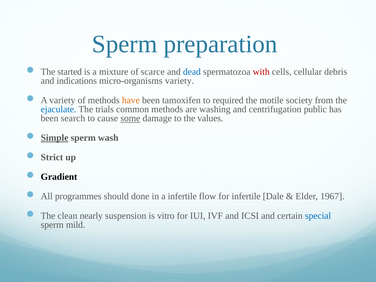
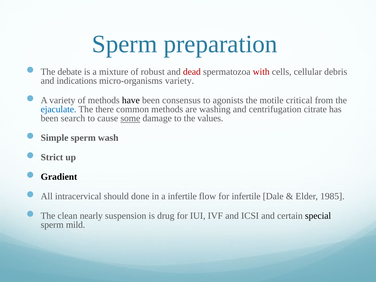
started: started -> debate
scarce: scarce -> robust
dead colour: blue -> red
have colour: orange -> black
tamoxifen: tamoxifen -> consensus
required: required -> agonists
society: society -> critical
trials: trials -> there
public: public -> citrate
Simple underline: present -> none
programmes: programmes -> intracervical
1967: 1967 -> 1985
vitro: vitro -> drug
special colour: blue -> black
